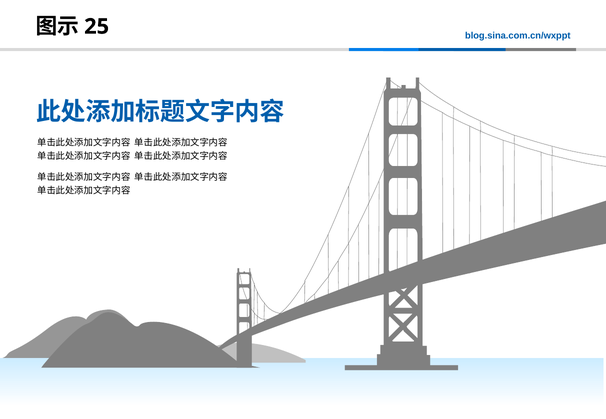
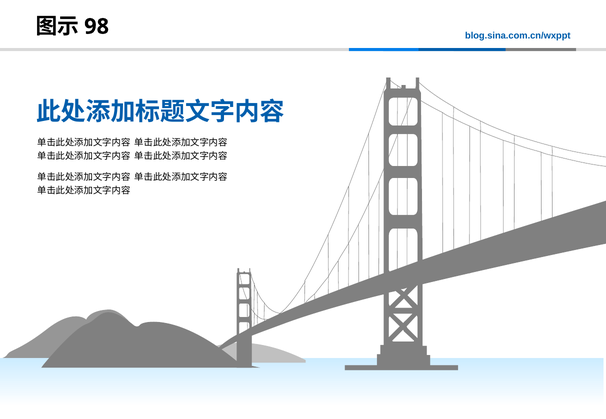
25: 25 -> 98
